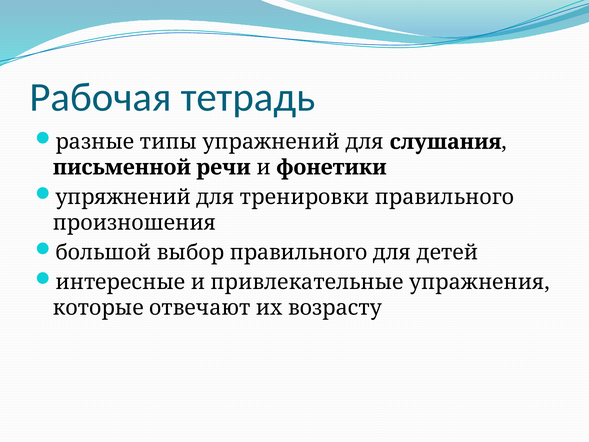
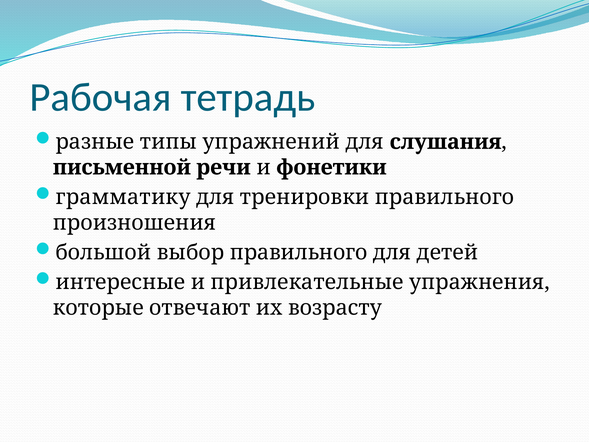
упряжнений: упряжнений -> грамматику
